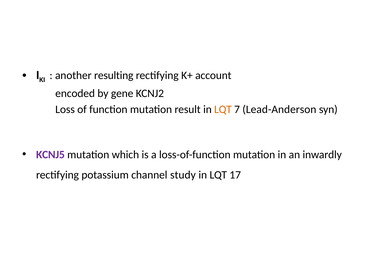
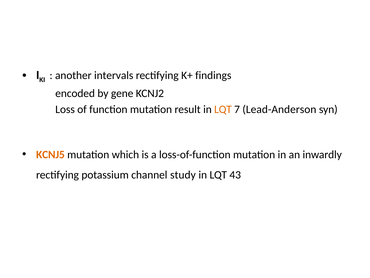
resulting: resulting -> intervals
account: account -> findings
KCNJ5 colour: purple -> orange
17: 17 -> 43
